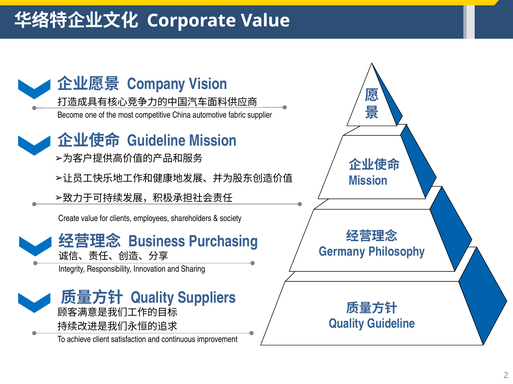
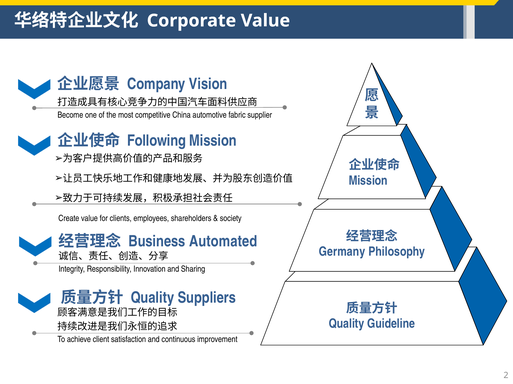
Guideline at (156, 141): Guideline -> Following
Purchasing: Purchasing -> Automated
